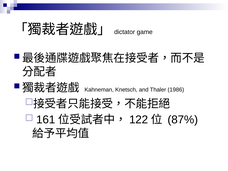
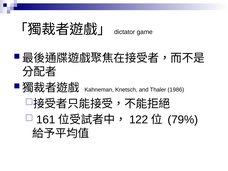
87%: 87% -> 79%
